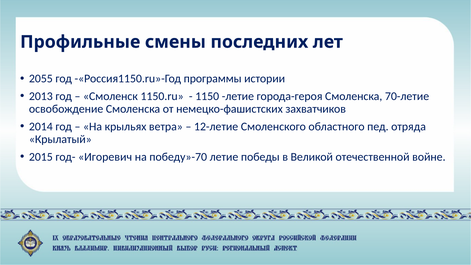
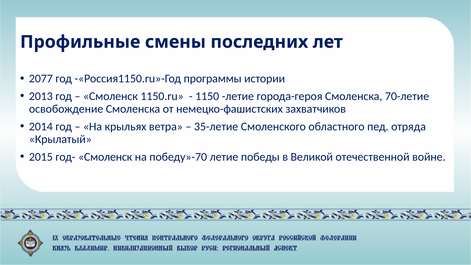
2055: 2055 -> 2077
12-летие: 12-летие -> 35-летие
год- Игоревич: Игоревич -> Смоленск
